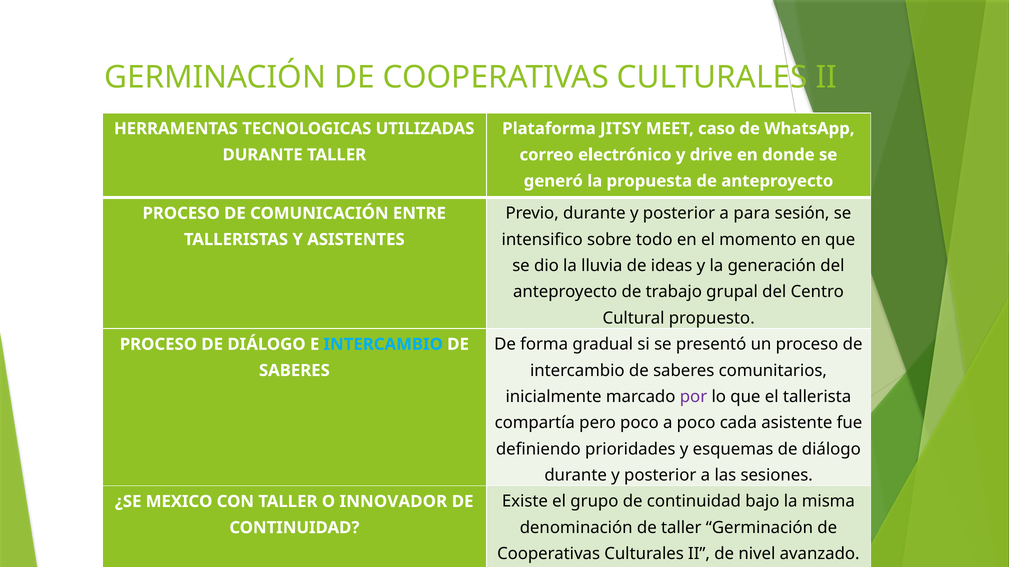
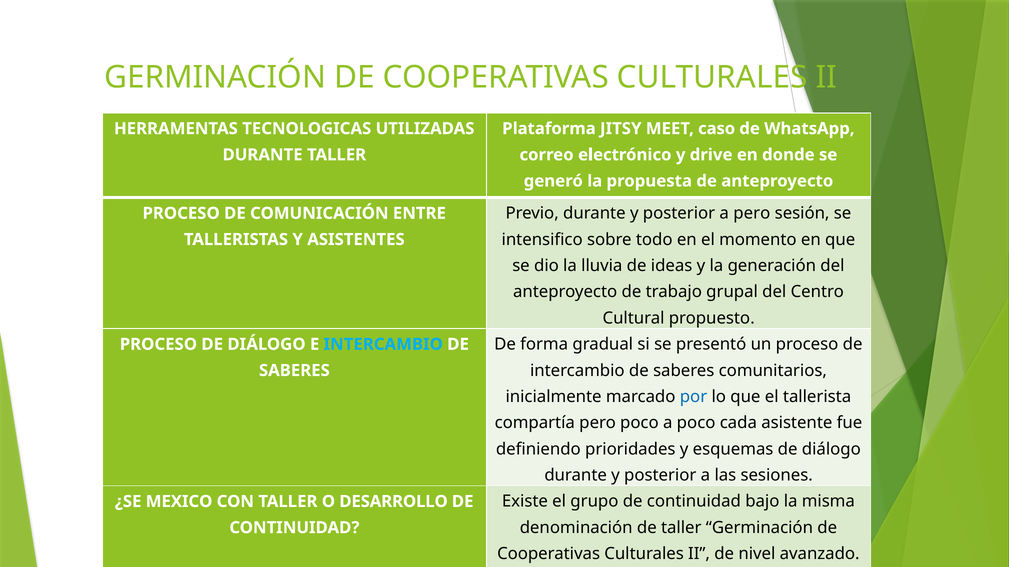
a para: para -> pero
por colour: purple -> blue
INNOVADOR: INNOVADOR -> DESARROLLO
